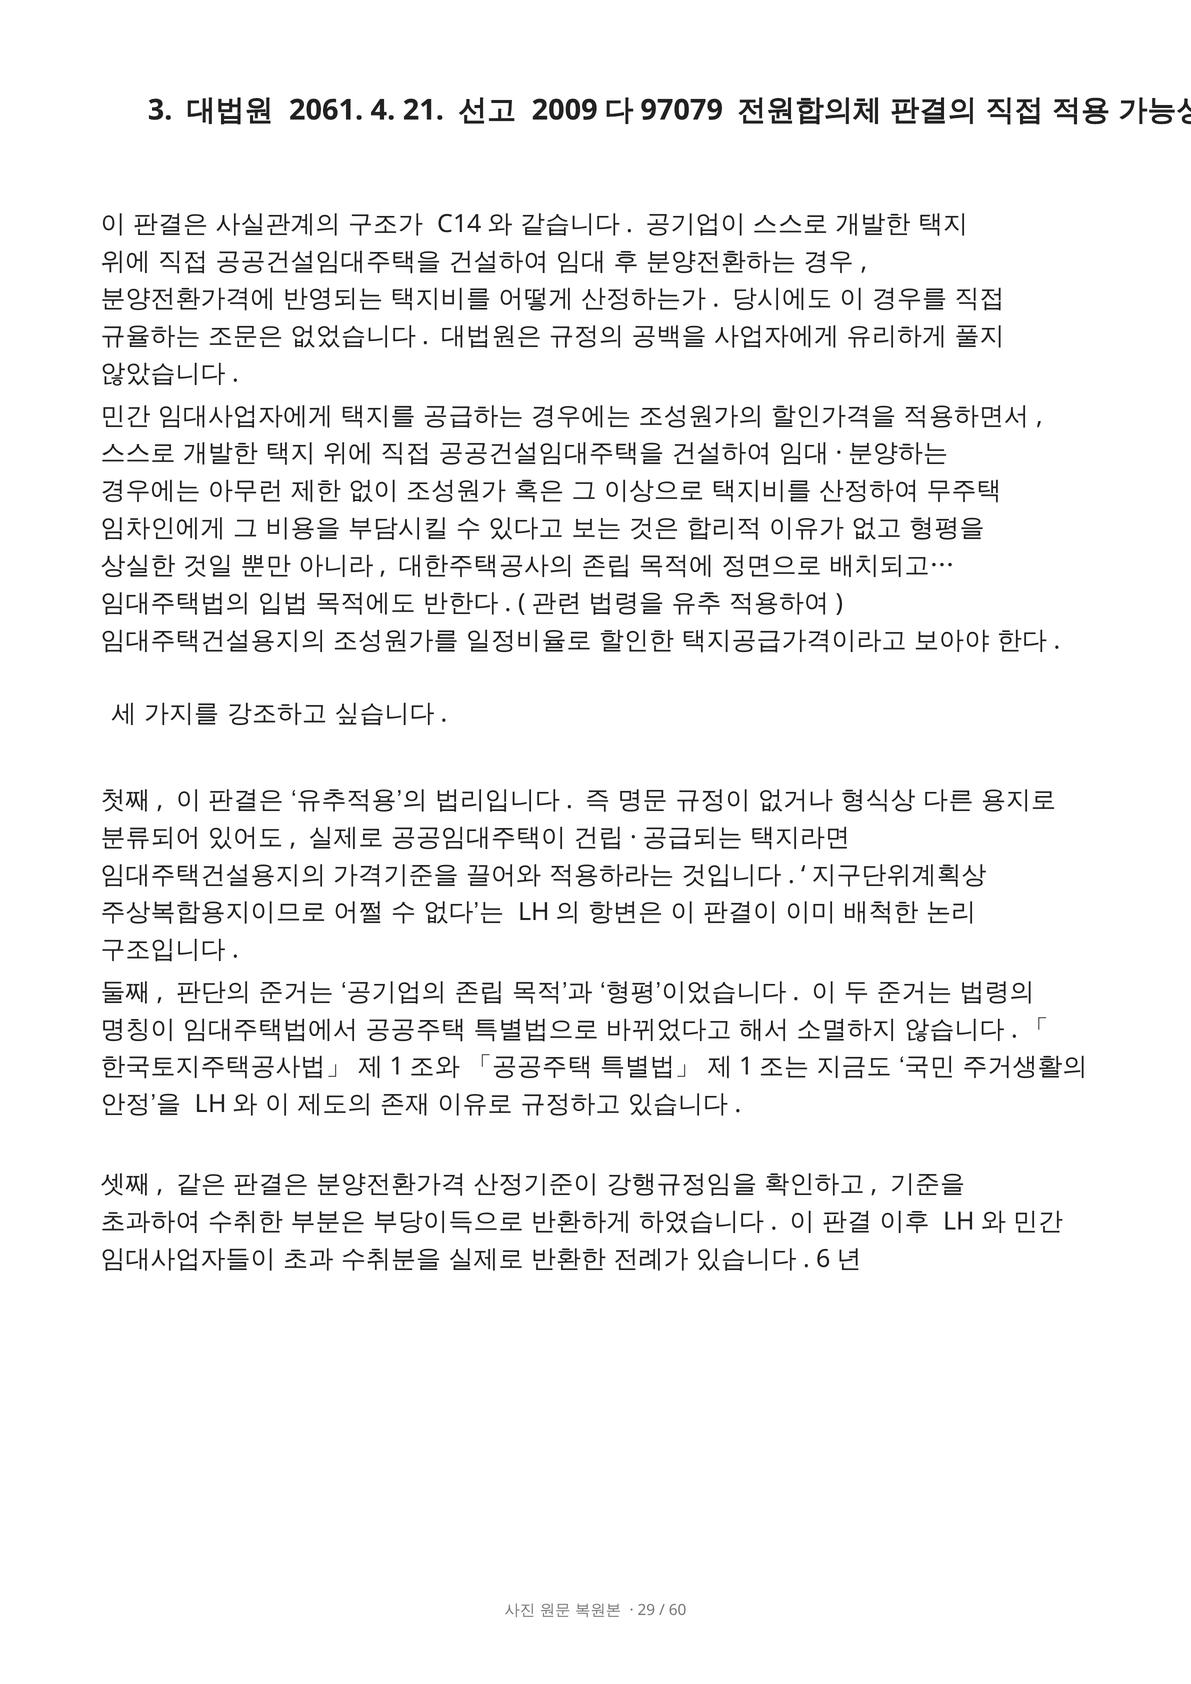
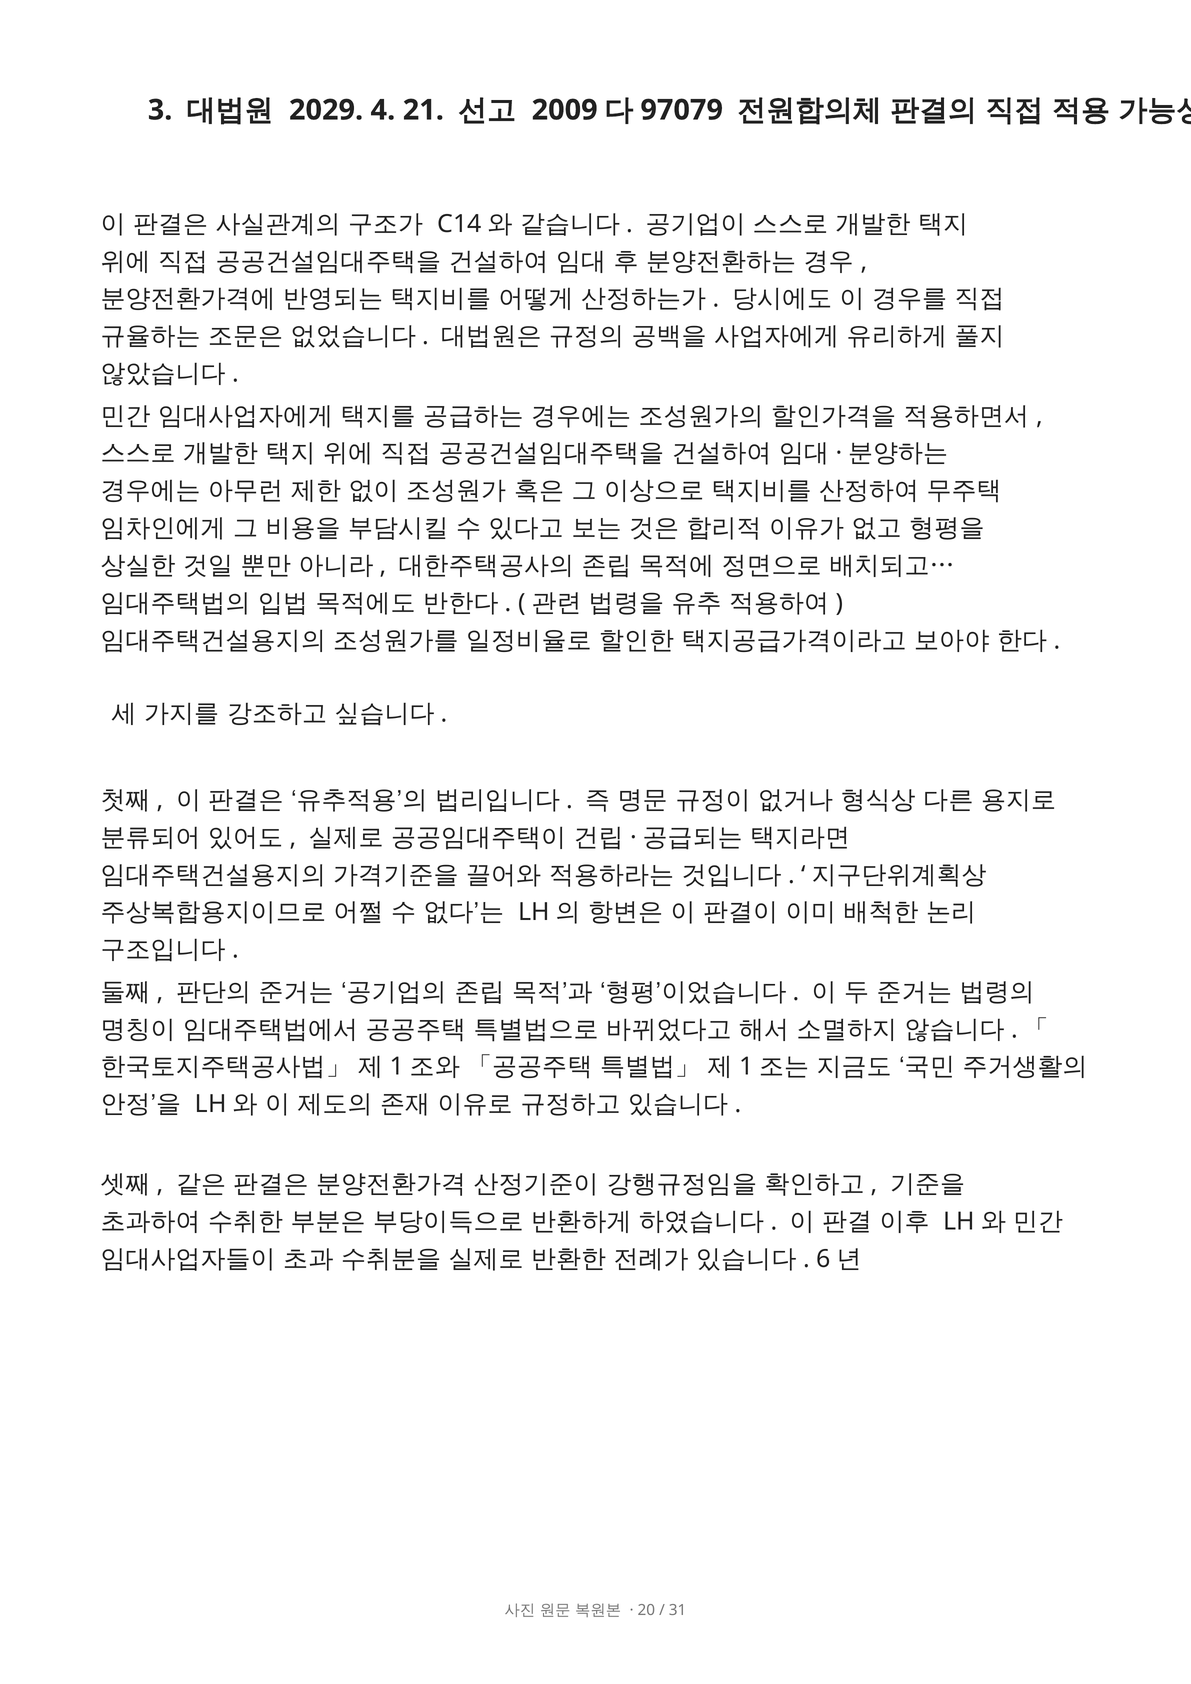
2061: 2061 -> 2029
29: 29 -> 20
60: 60 -> 31
